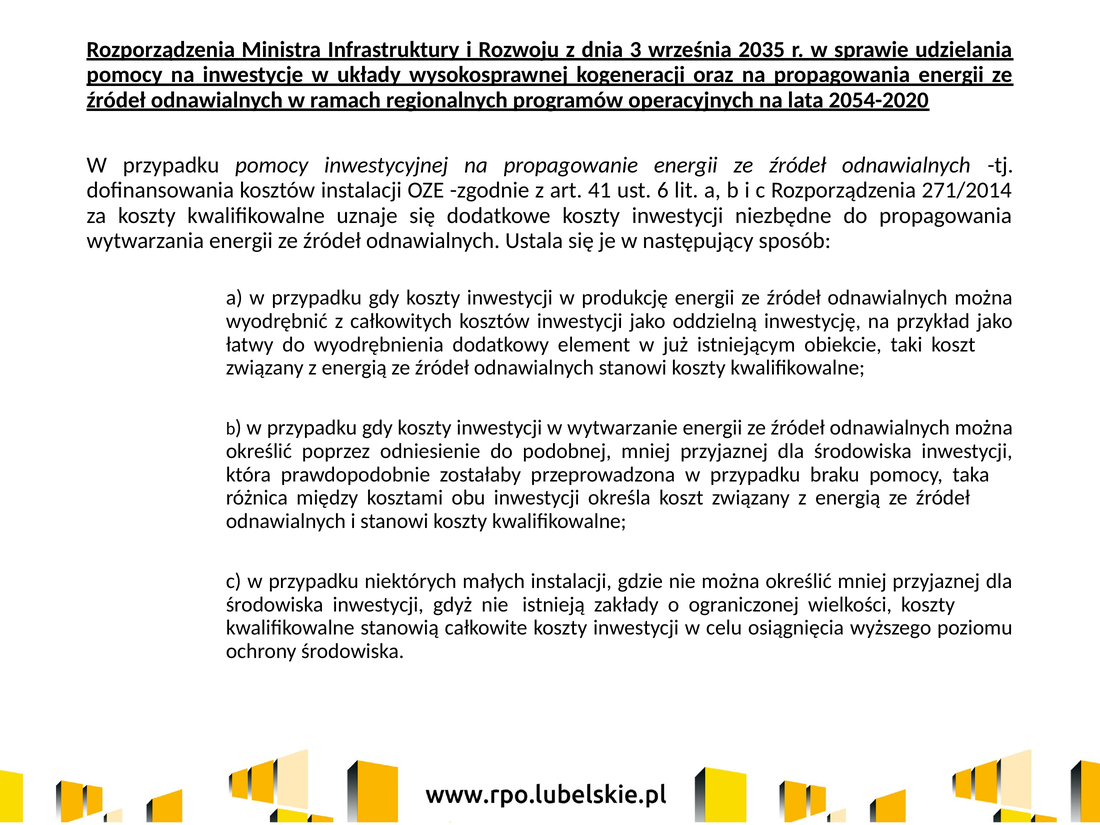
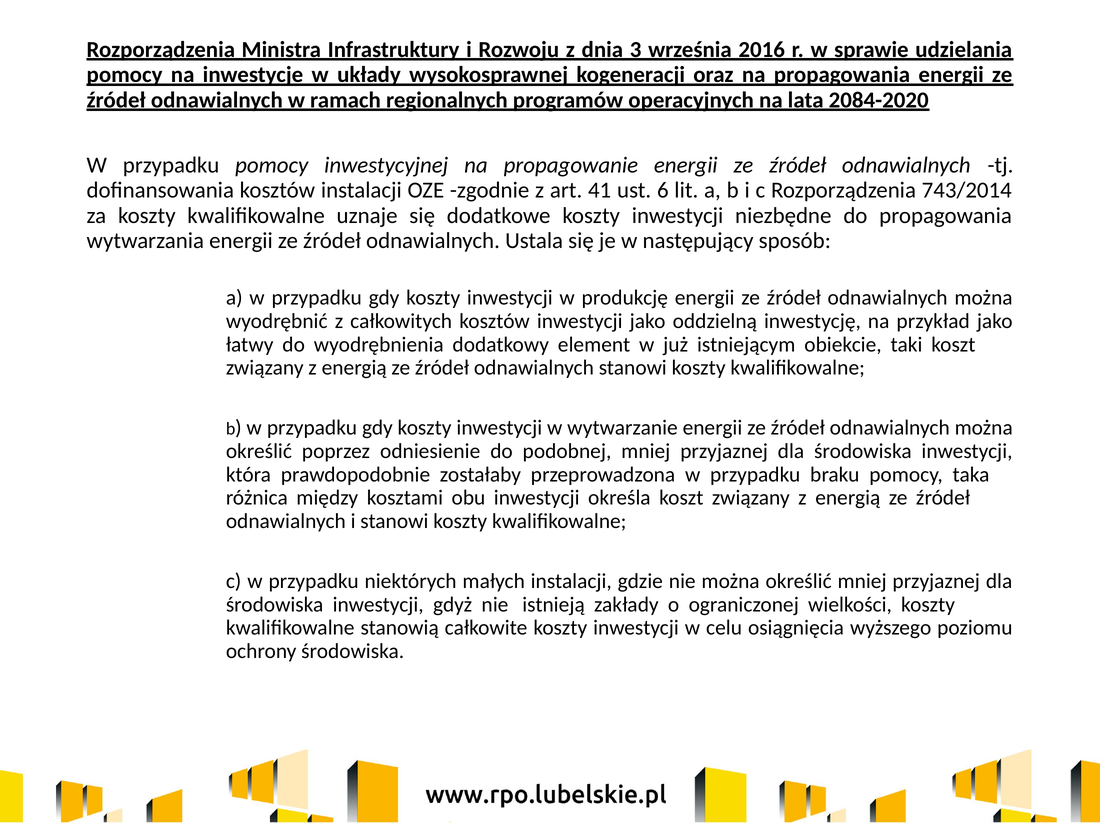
2035: 2035 -> 2016
2054-2020: 2054-2020 -> 2084-2020
271/2014: 271/2014 -> 743/2014
